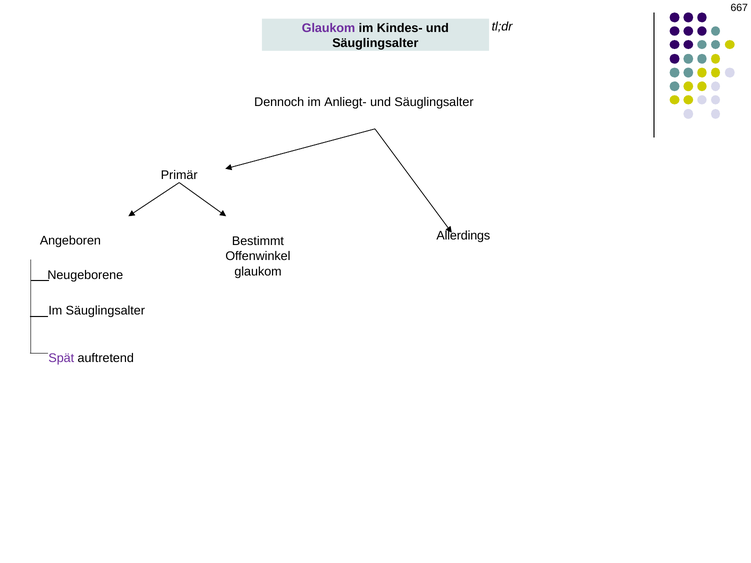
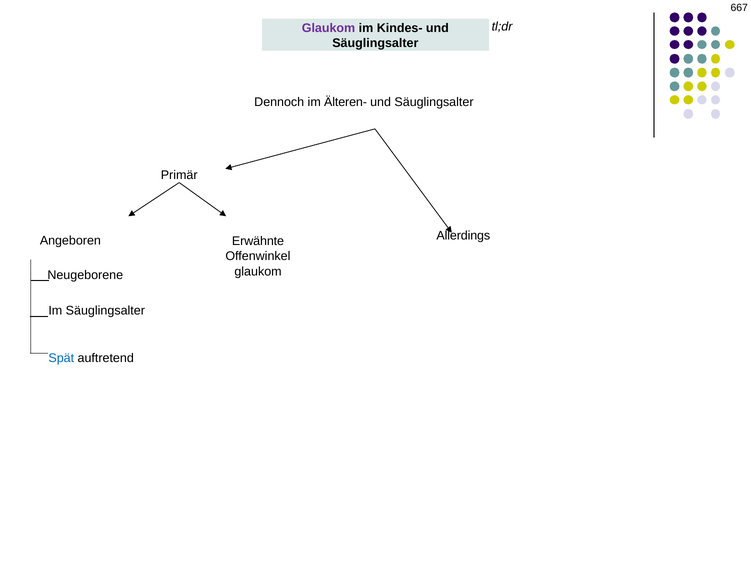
Anliegt-: Anliegt- -> Älteren-
Bestimmt: Bestimmt -> Erwähnte
Spät colour: purple -> blue
